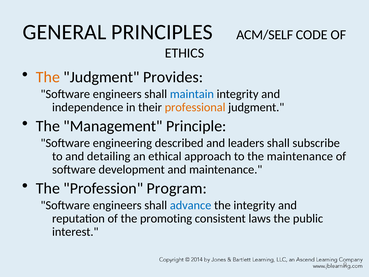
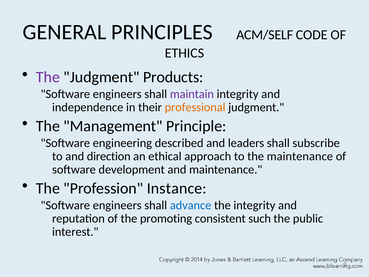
The at (48, 77) colour: orange -> purple
Provides: Provides -> Products
maintain colour: blue -> purple
detailing: detailing -> direction
Program: Program -> Instance
laws: laws -> such
